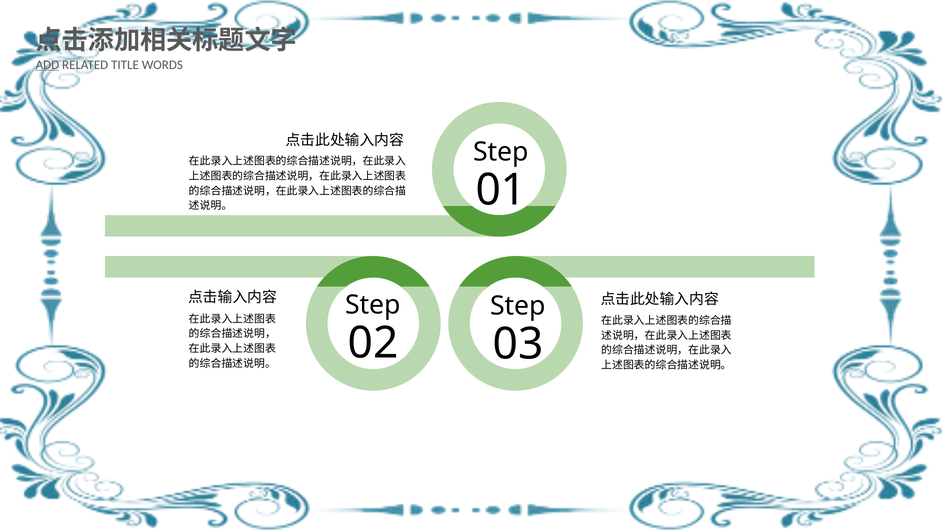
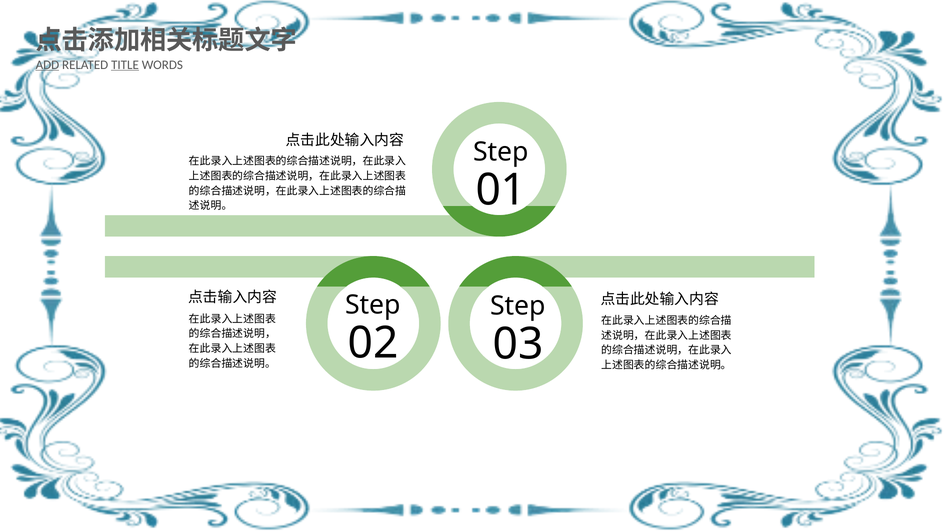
TITLE underline: none -> present
